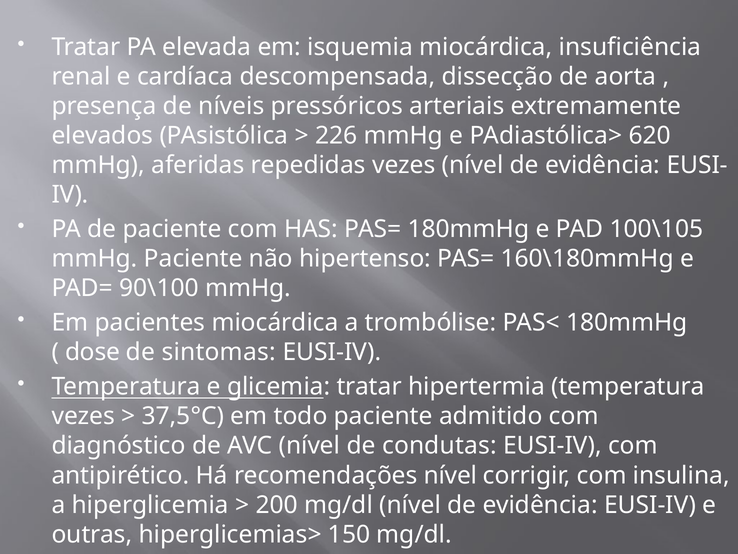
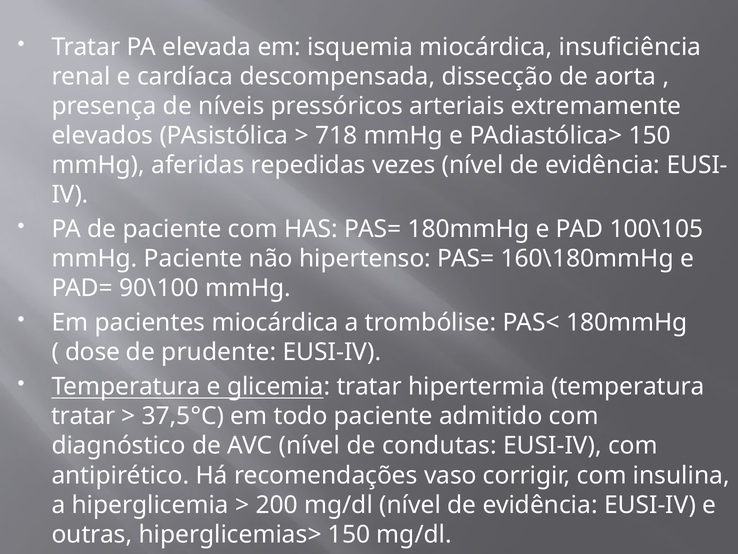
226: 226 -> 718
PAdiastólica> 620: 620 -> 150
sintomas: sintomas -> prudente
vezes at (83, 416): vezes -> tratar
recomendações nível: nível -> vaso
